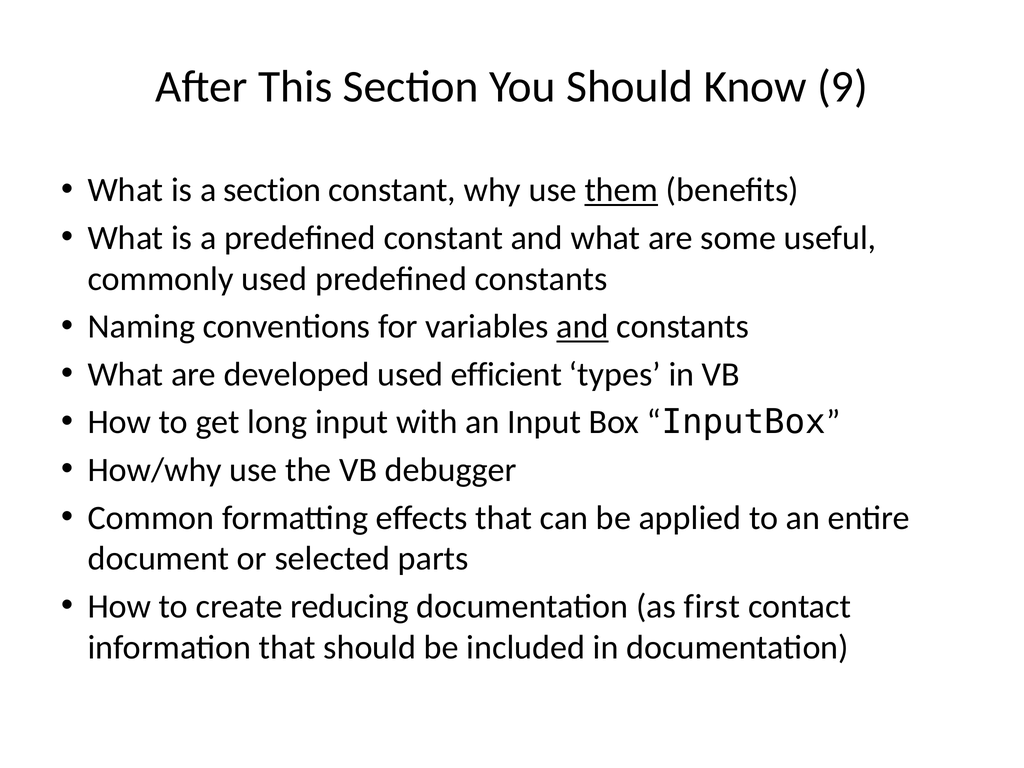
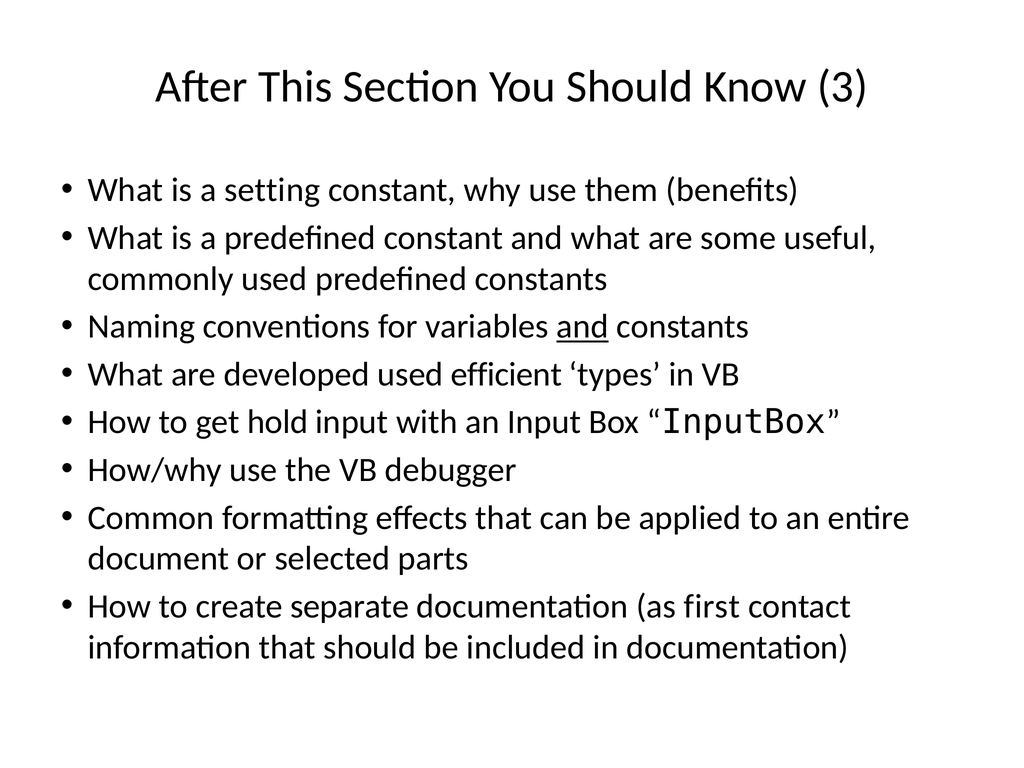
9: 9 -> 3
a section: section -> setting
them underline: present -> none
long: long -> hold
reducing: reducing -> separate
